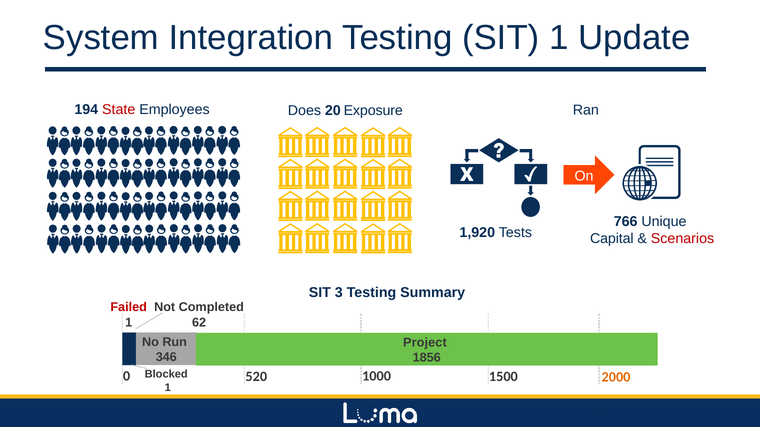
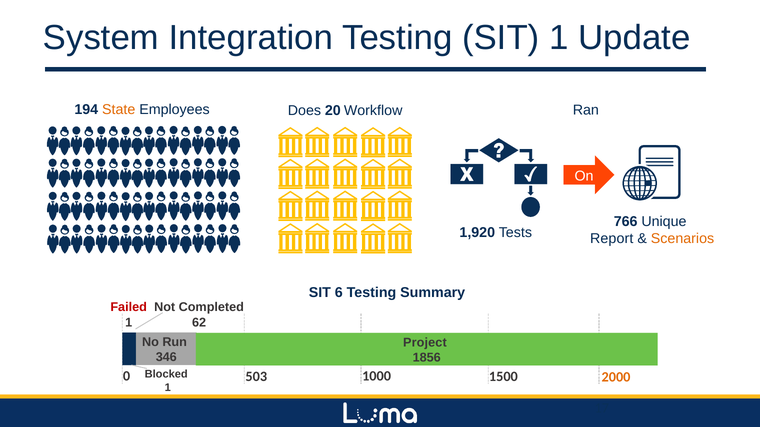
State colour: red -> orange
Exposure: Exposure -> Workflow
Capital: Capital -> Report
Scenarios colour: red -> orange
3: 3 -> 6
520: 520 -> 503
